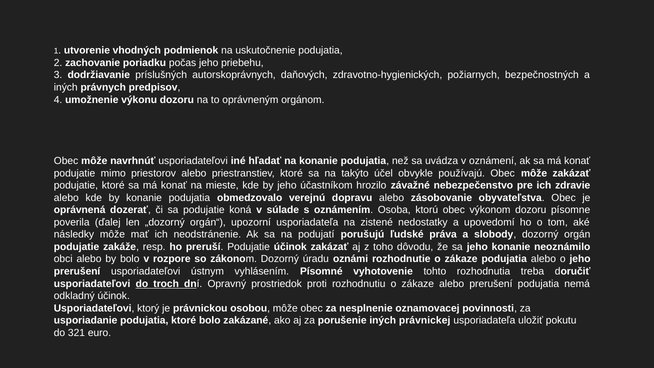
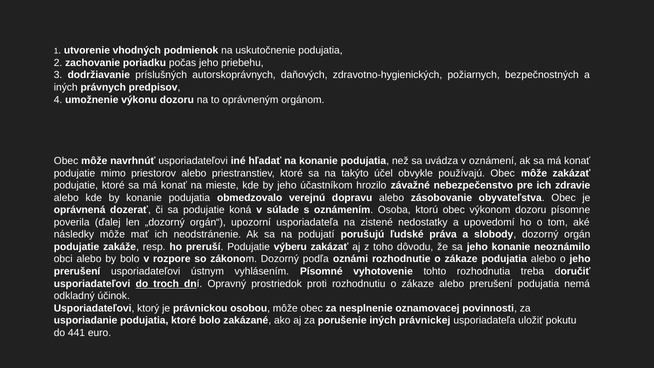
Podujatie účinok: účinok -> výberu
úradu: úradu -> podľa
321: 321 -> 441
